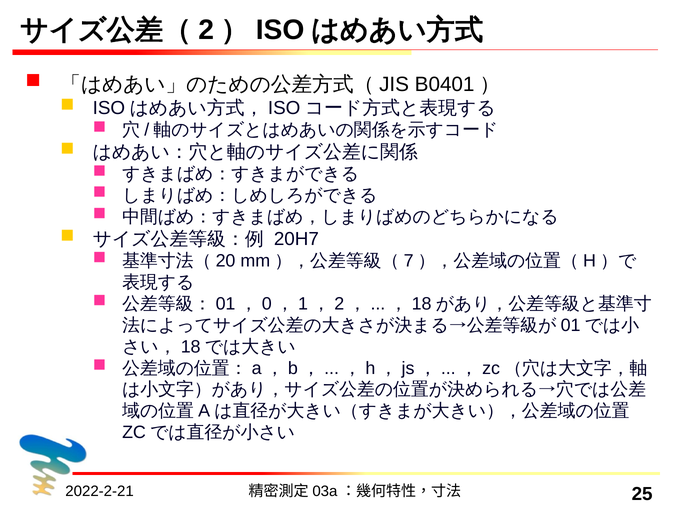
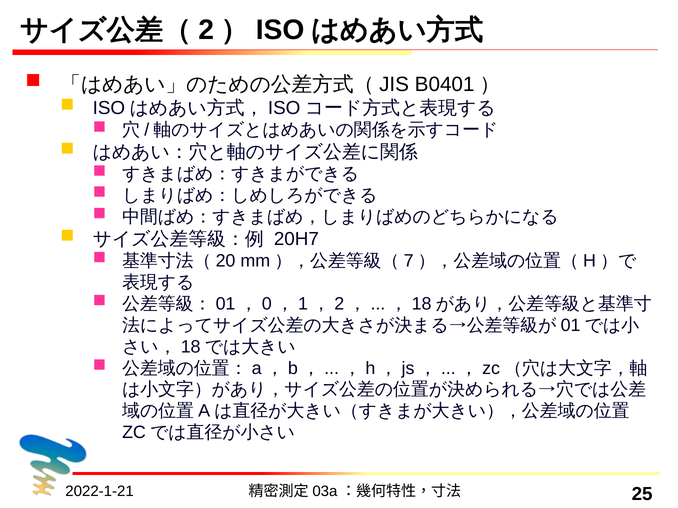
2022-2-21: 2022-2-21 -> 2022-1-21
